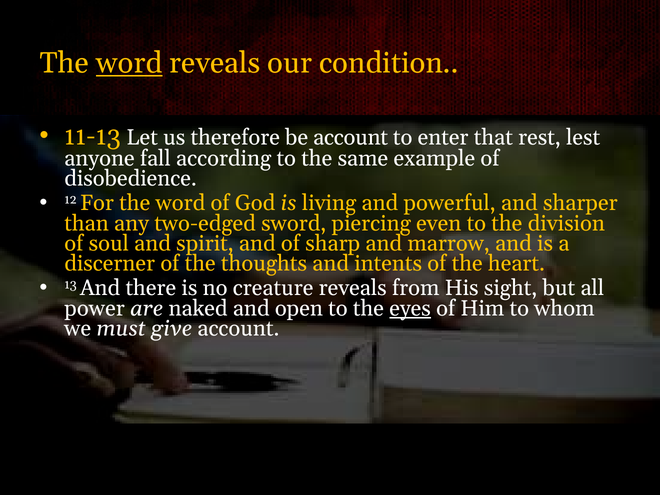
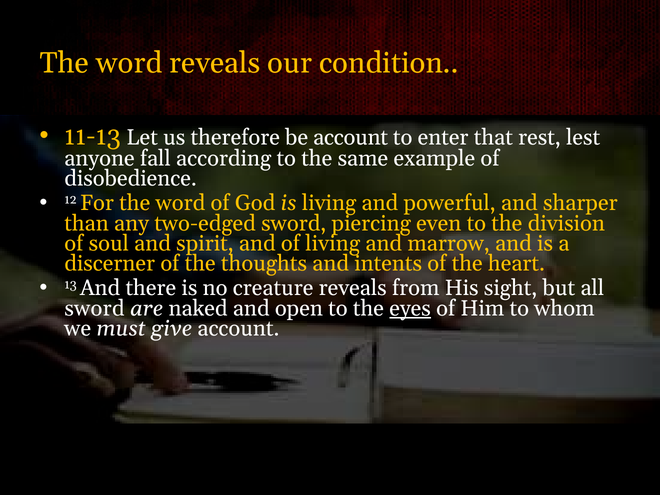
word at (129, 63) underline: present -> none
of sharp: sharp -> living
power at (95, 308): power -> sword
